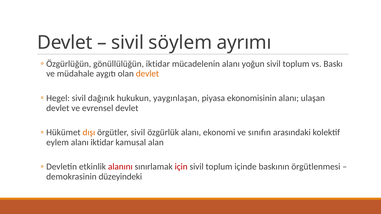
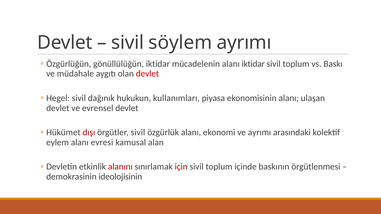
alanı yoğun: yoğun -> iktidar
devlet at (147, 74) colour: orange -> red
yaygınlaşan: yaygınlaşan -> kullanımları
dışı colour: orange -> red
ve sınıfın: sınıfın -> ayrımı
alanı iktidar: iktidar -> evresi
düzeyindeki: düzeyindeki -> ideolojisinin
